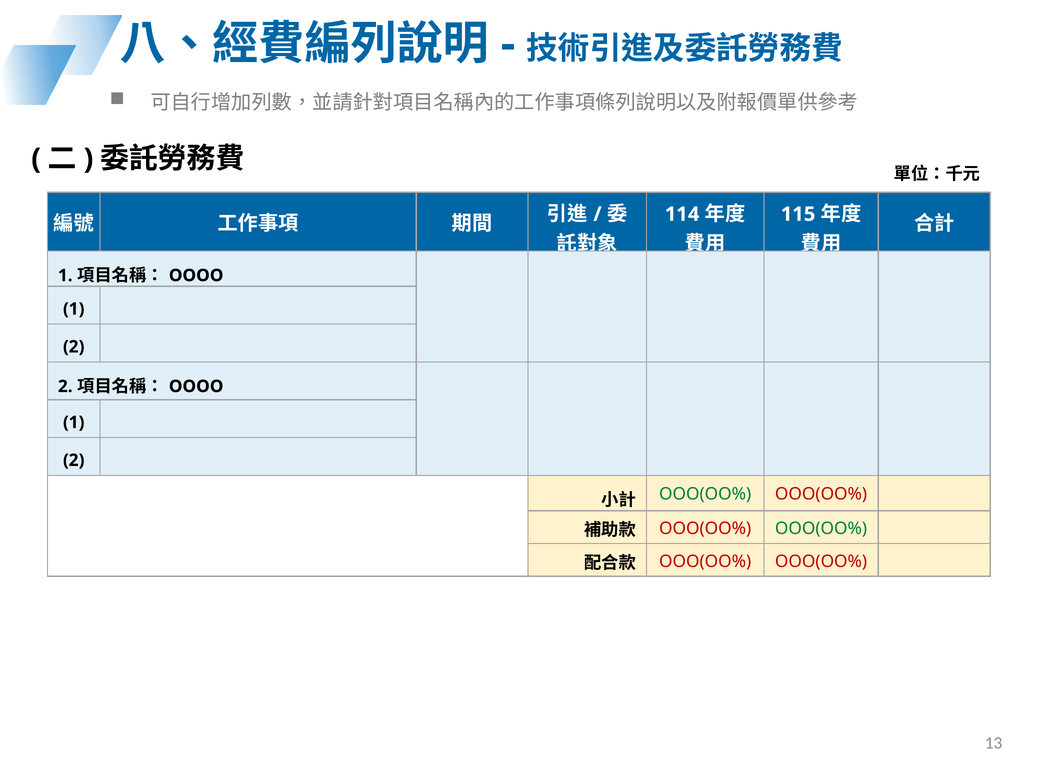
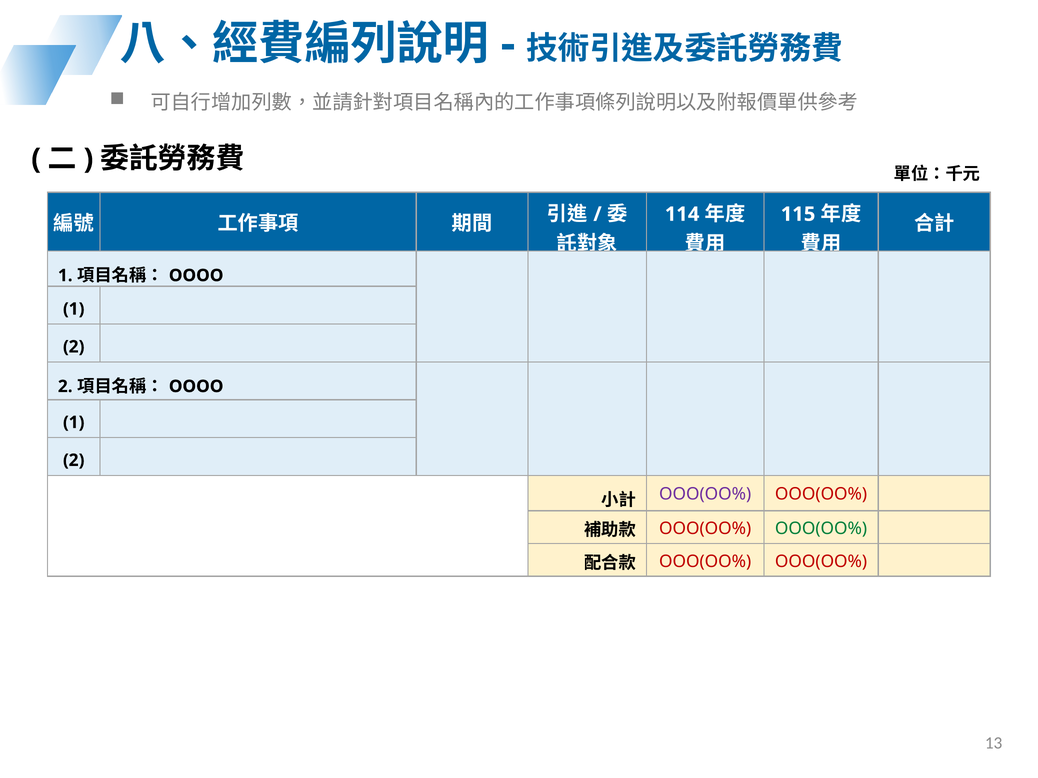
OOO(OO% at (705, 494) colour: green -> purple
